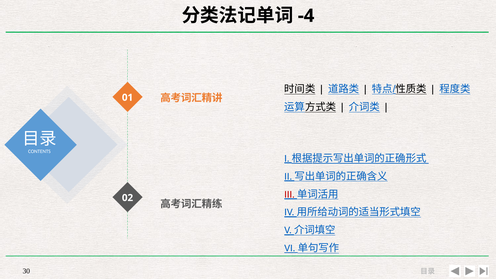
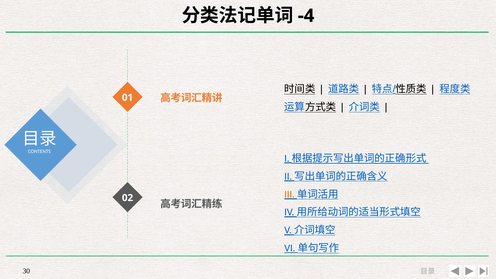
III colour: red -> orange
